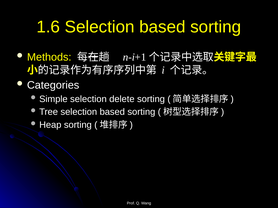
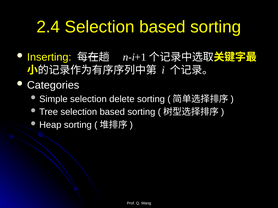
1.6: 1.6 -> 2.4
Methods: Methods -> Inserting
